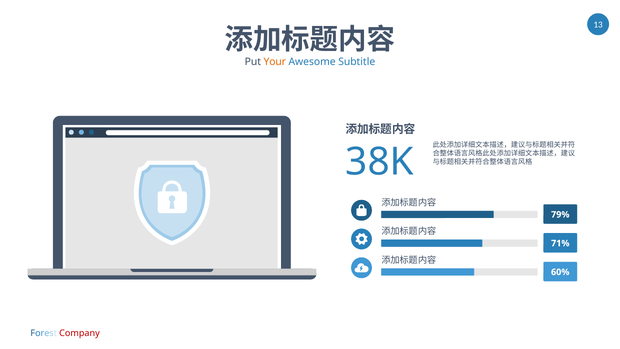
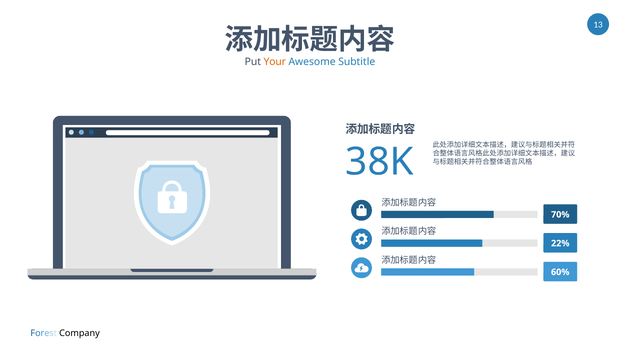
79%: 79% -> 70%
71%: 71% -> 22%
Company colour: red -> black
